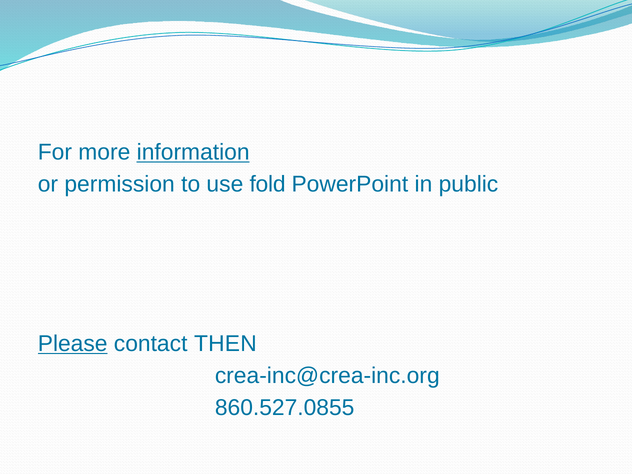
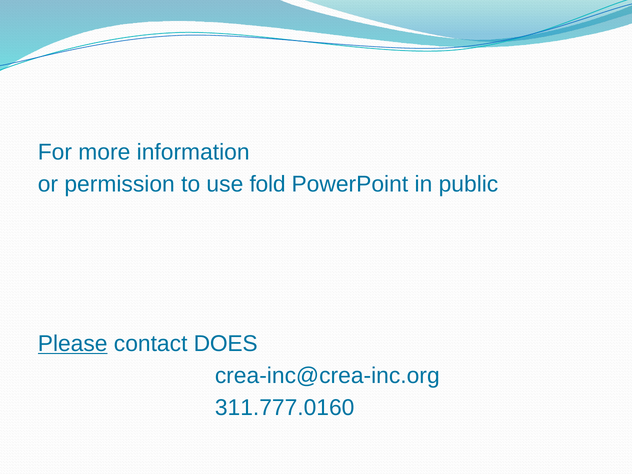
information underline: present -> none
THEN: THEN -> DOES
860.527.0855: 860.527.0855 -> 311.777.0160
